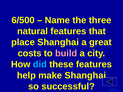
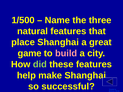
6/500: 6/500 -> 1/500
costs: costs -> game
did colour: light blue -> light green
